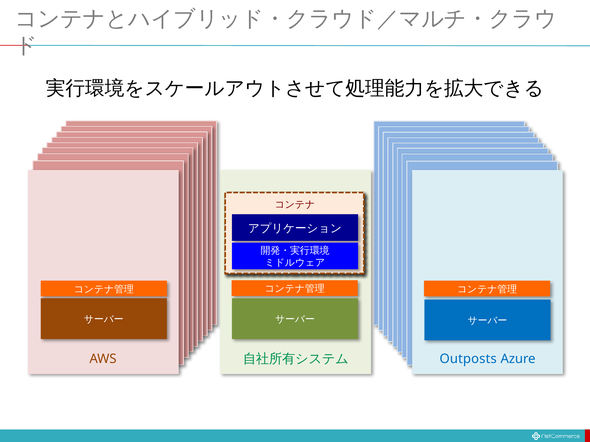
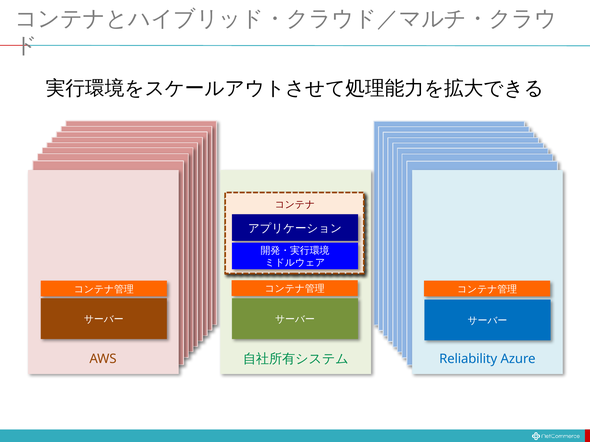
Outposts: Outposts -> Reliability
